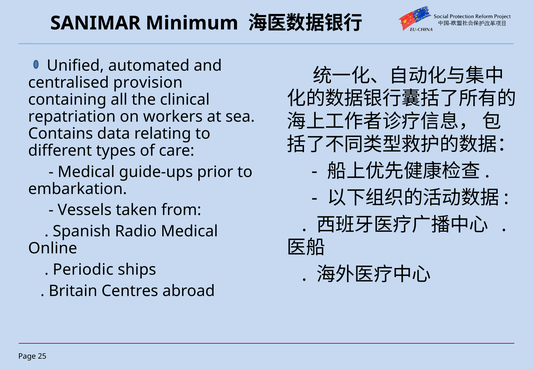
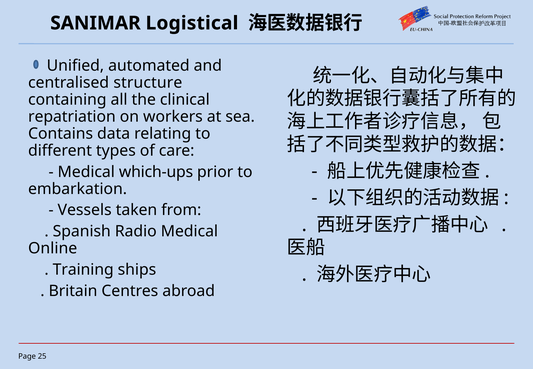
Minimum: Minimum -> Logistical
provision: provision -> structure
guide-ups: guide-ups -> which-ups
Periodic: Periodic -> Training
